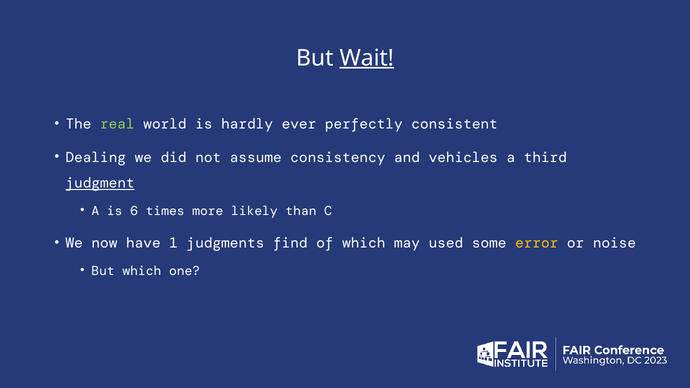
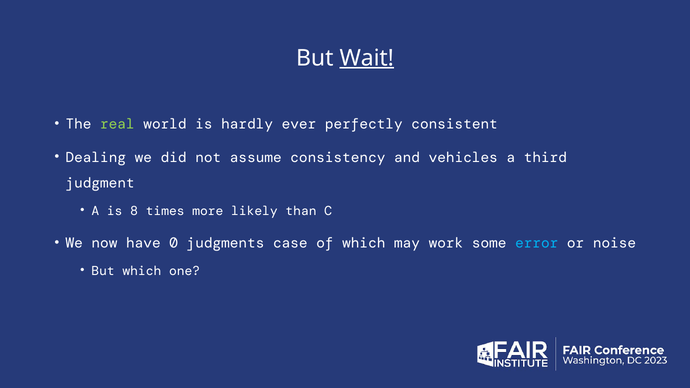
judgment underline: present -> none
6: 6 -> 8
1: 1 -> 0
find: find -> case
used: used -> work
error colour: yellow -> light blue
